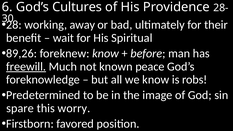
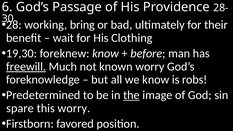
Cultures: Cultures -> Passage
away: away -> bring
Spiritual: Spiritual -> Clothing
89,26: 89,26 -> 19,30
known peace: peace -> worry
the underline: none -> present
